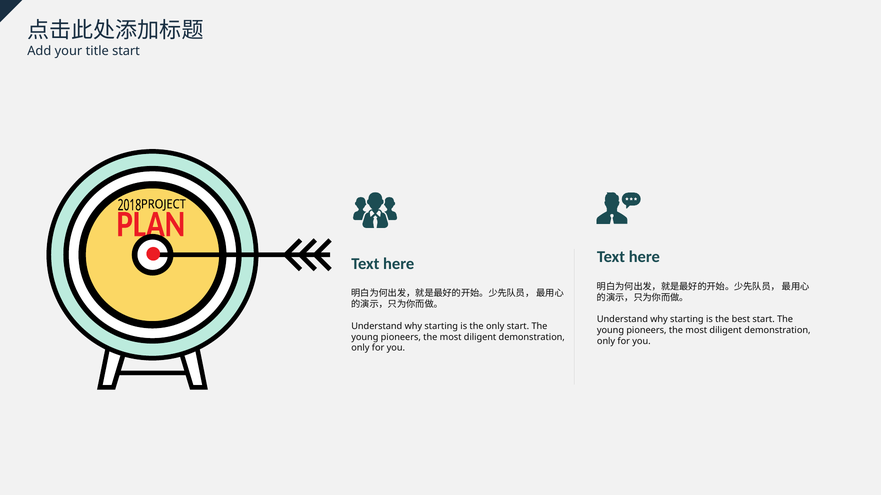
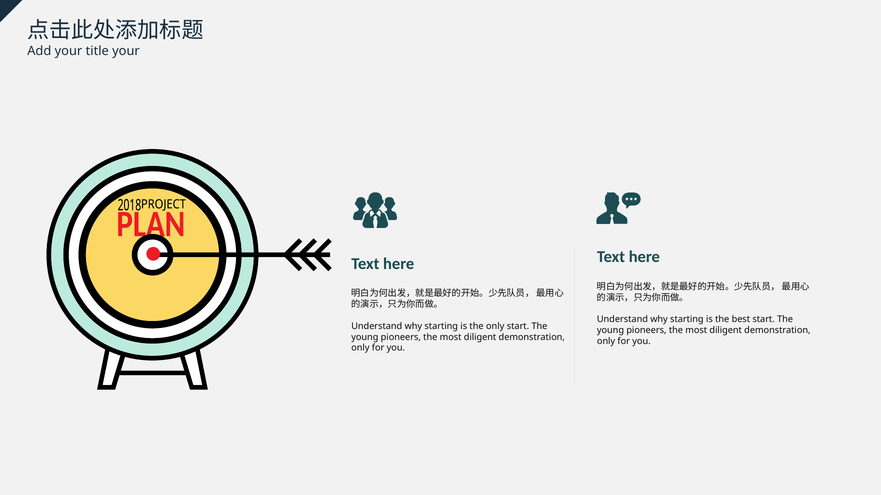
title start: start -> your
